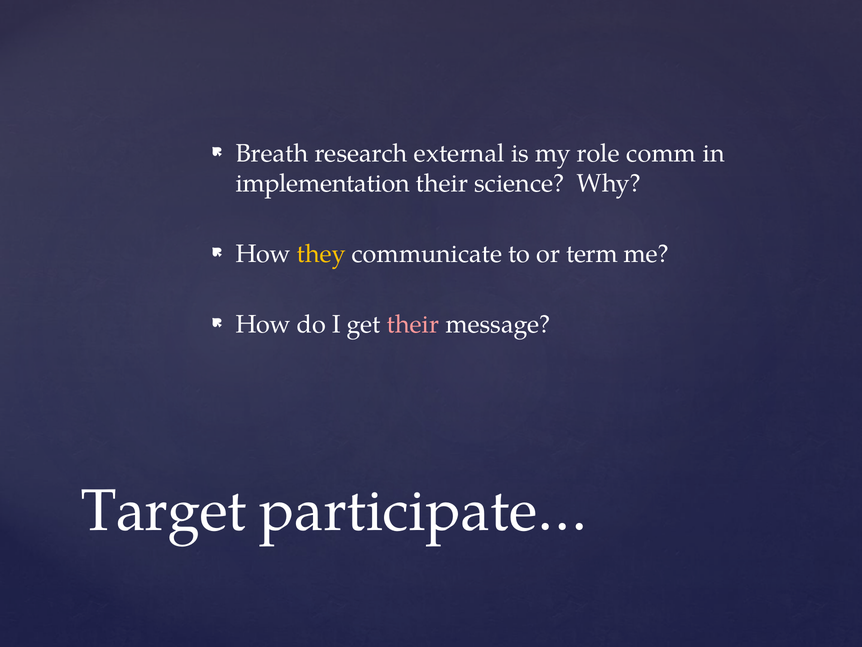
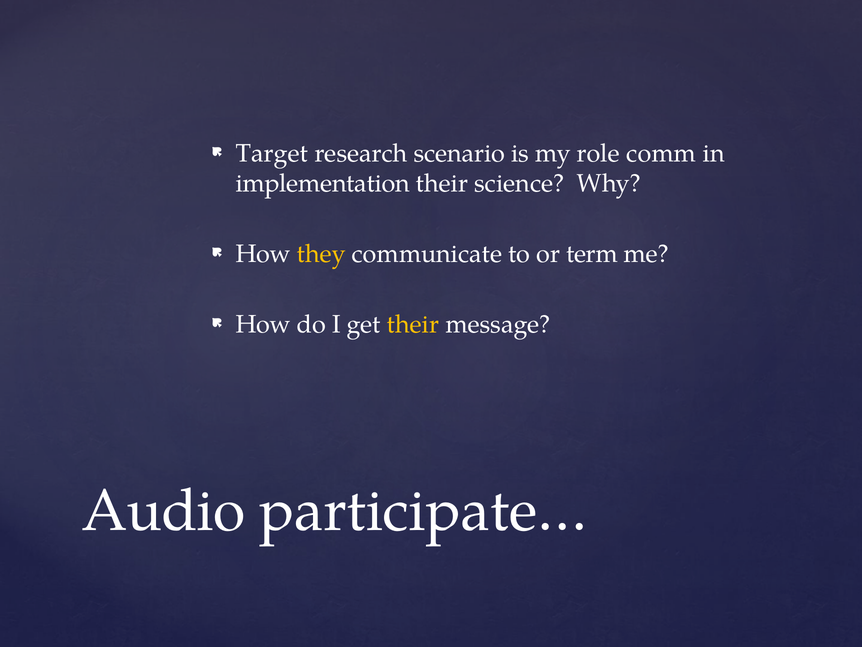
Breath: Breath -> Target
external: external -> scenario
their at (413, 324) colour: pink -> yellow
Target: Target -> Audio
